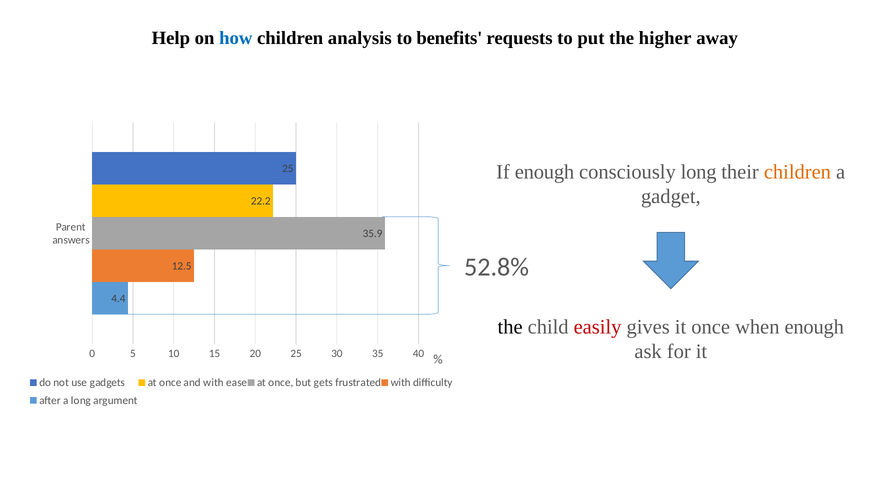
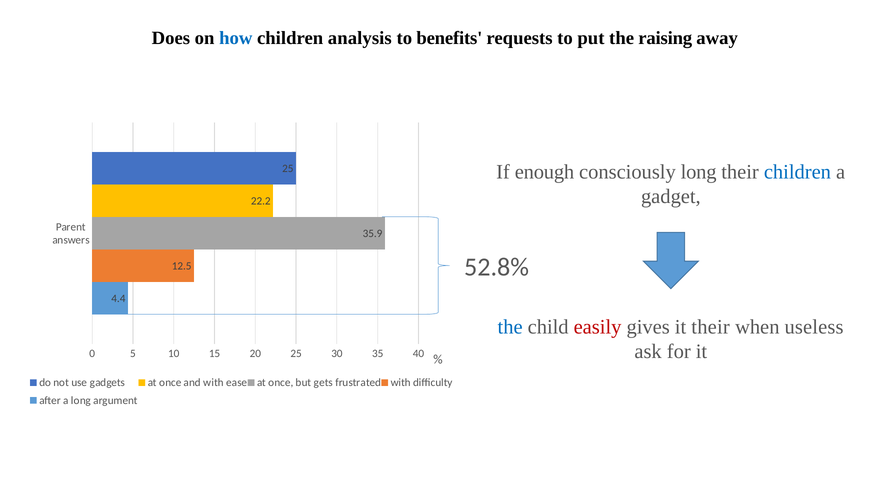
Help: Help -> Does
higher: higher -> raising
children at (797, 172) colour: orange -> blue
the at (510, 327) colour: black -> blue
it once: once -> their
when enough: enough -> useless
